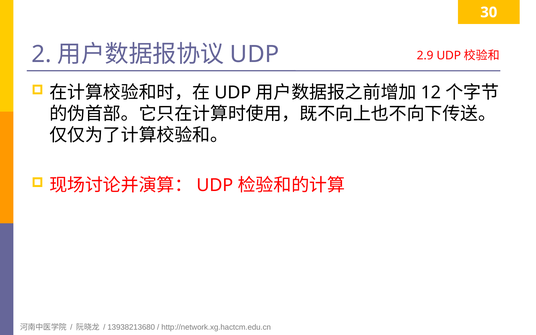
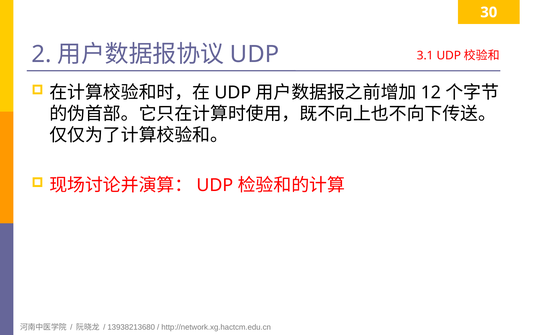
2.9: 2.9 -> 3.1
